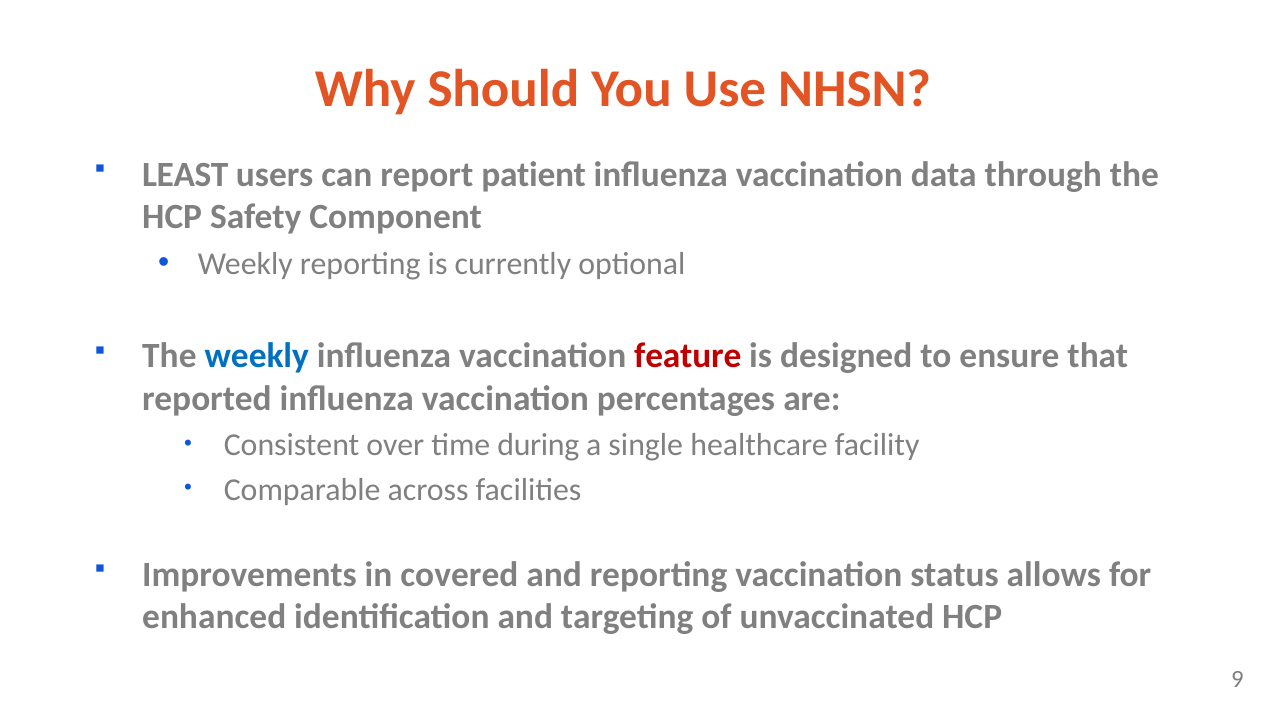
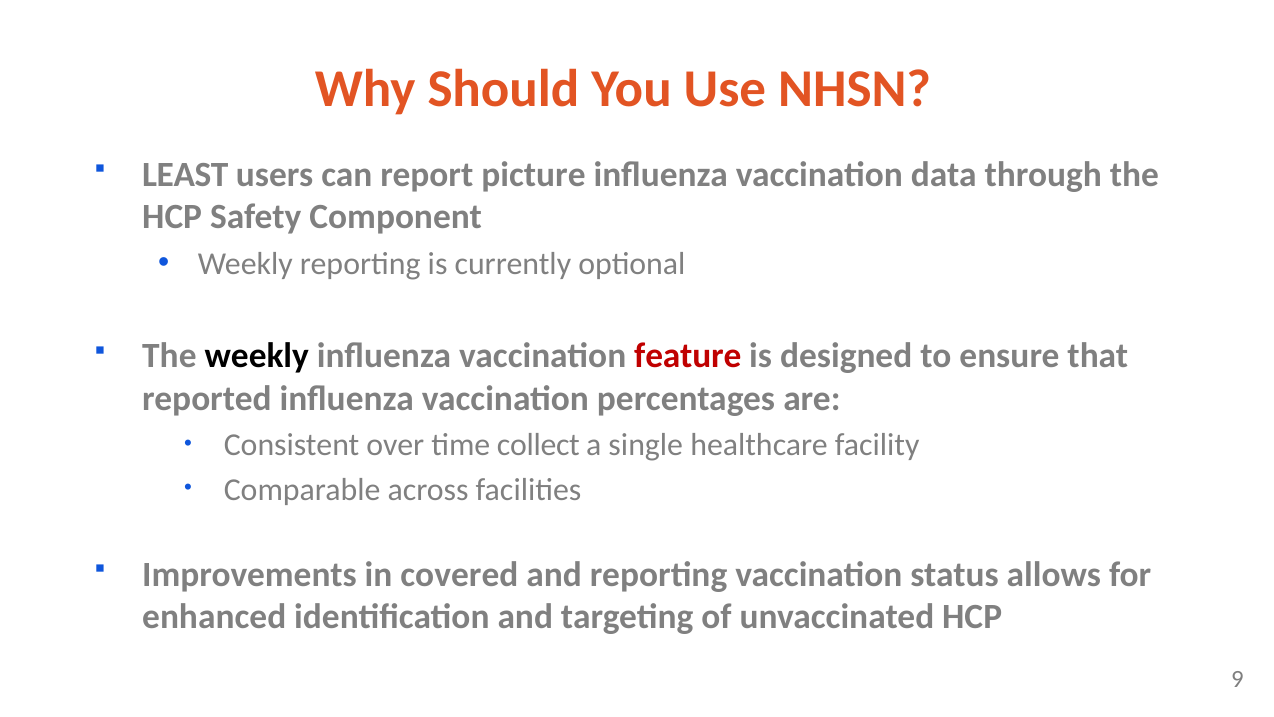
patient: patient -> picture
weekly at (257, 356) colour: blue -> black
during: during -> collect
